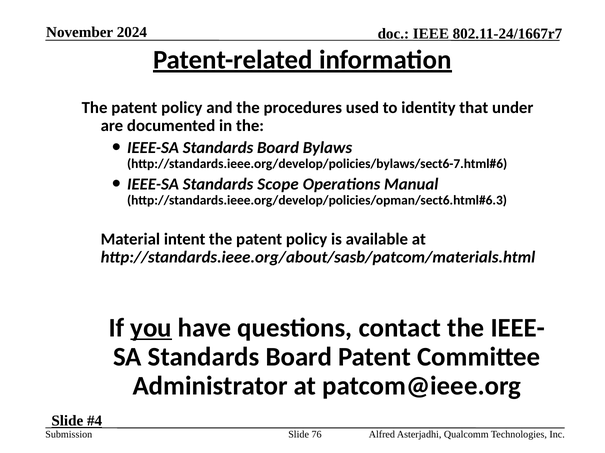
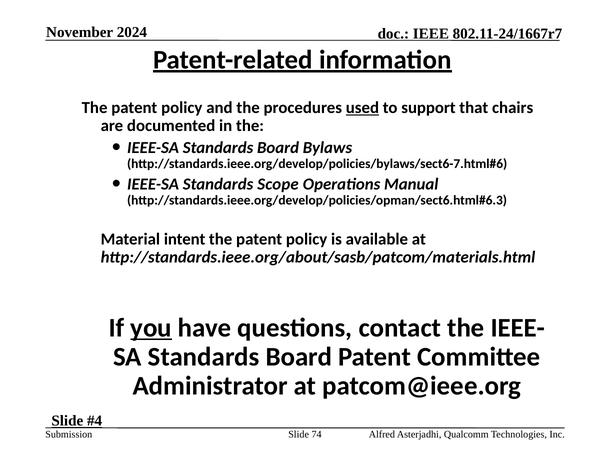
used underline: none -> present
identity: identity -> support
under: under -> chairs
76: 76 -> 74
